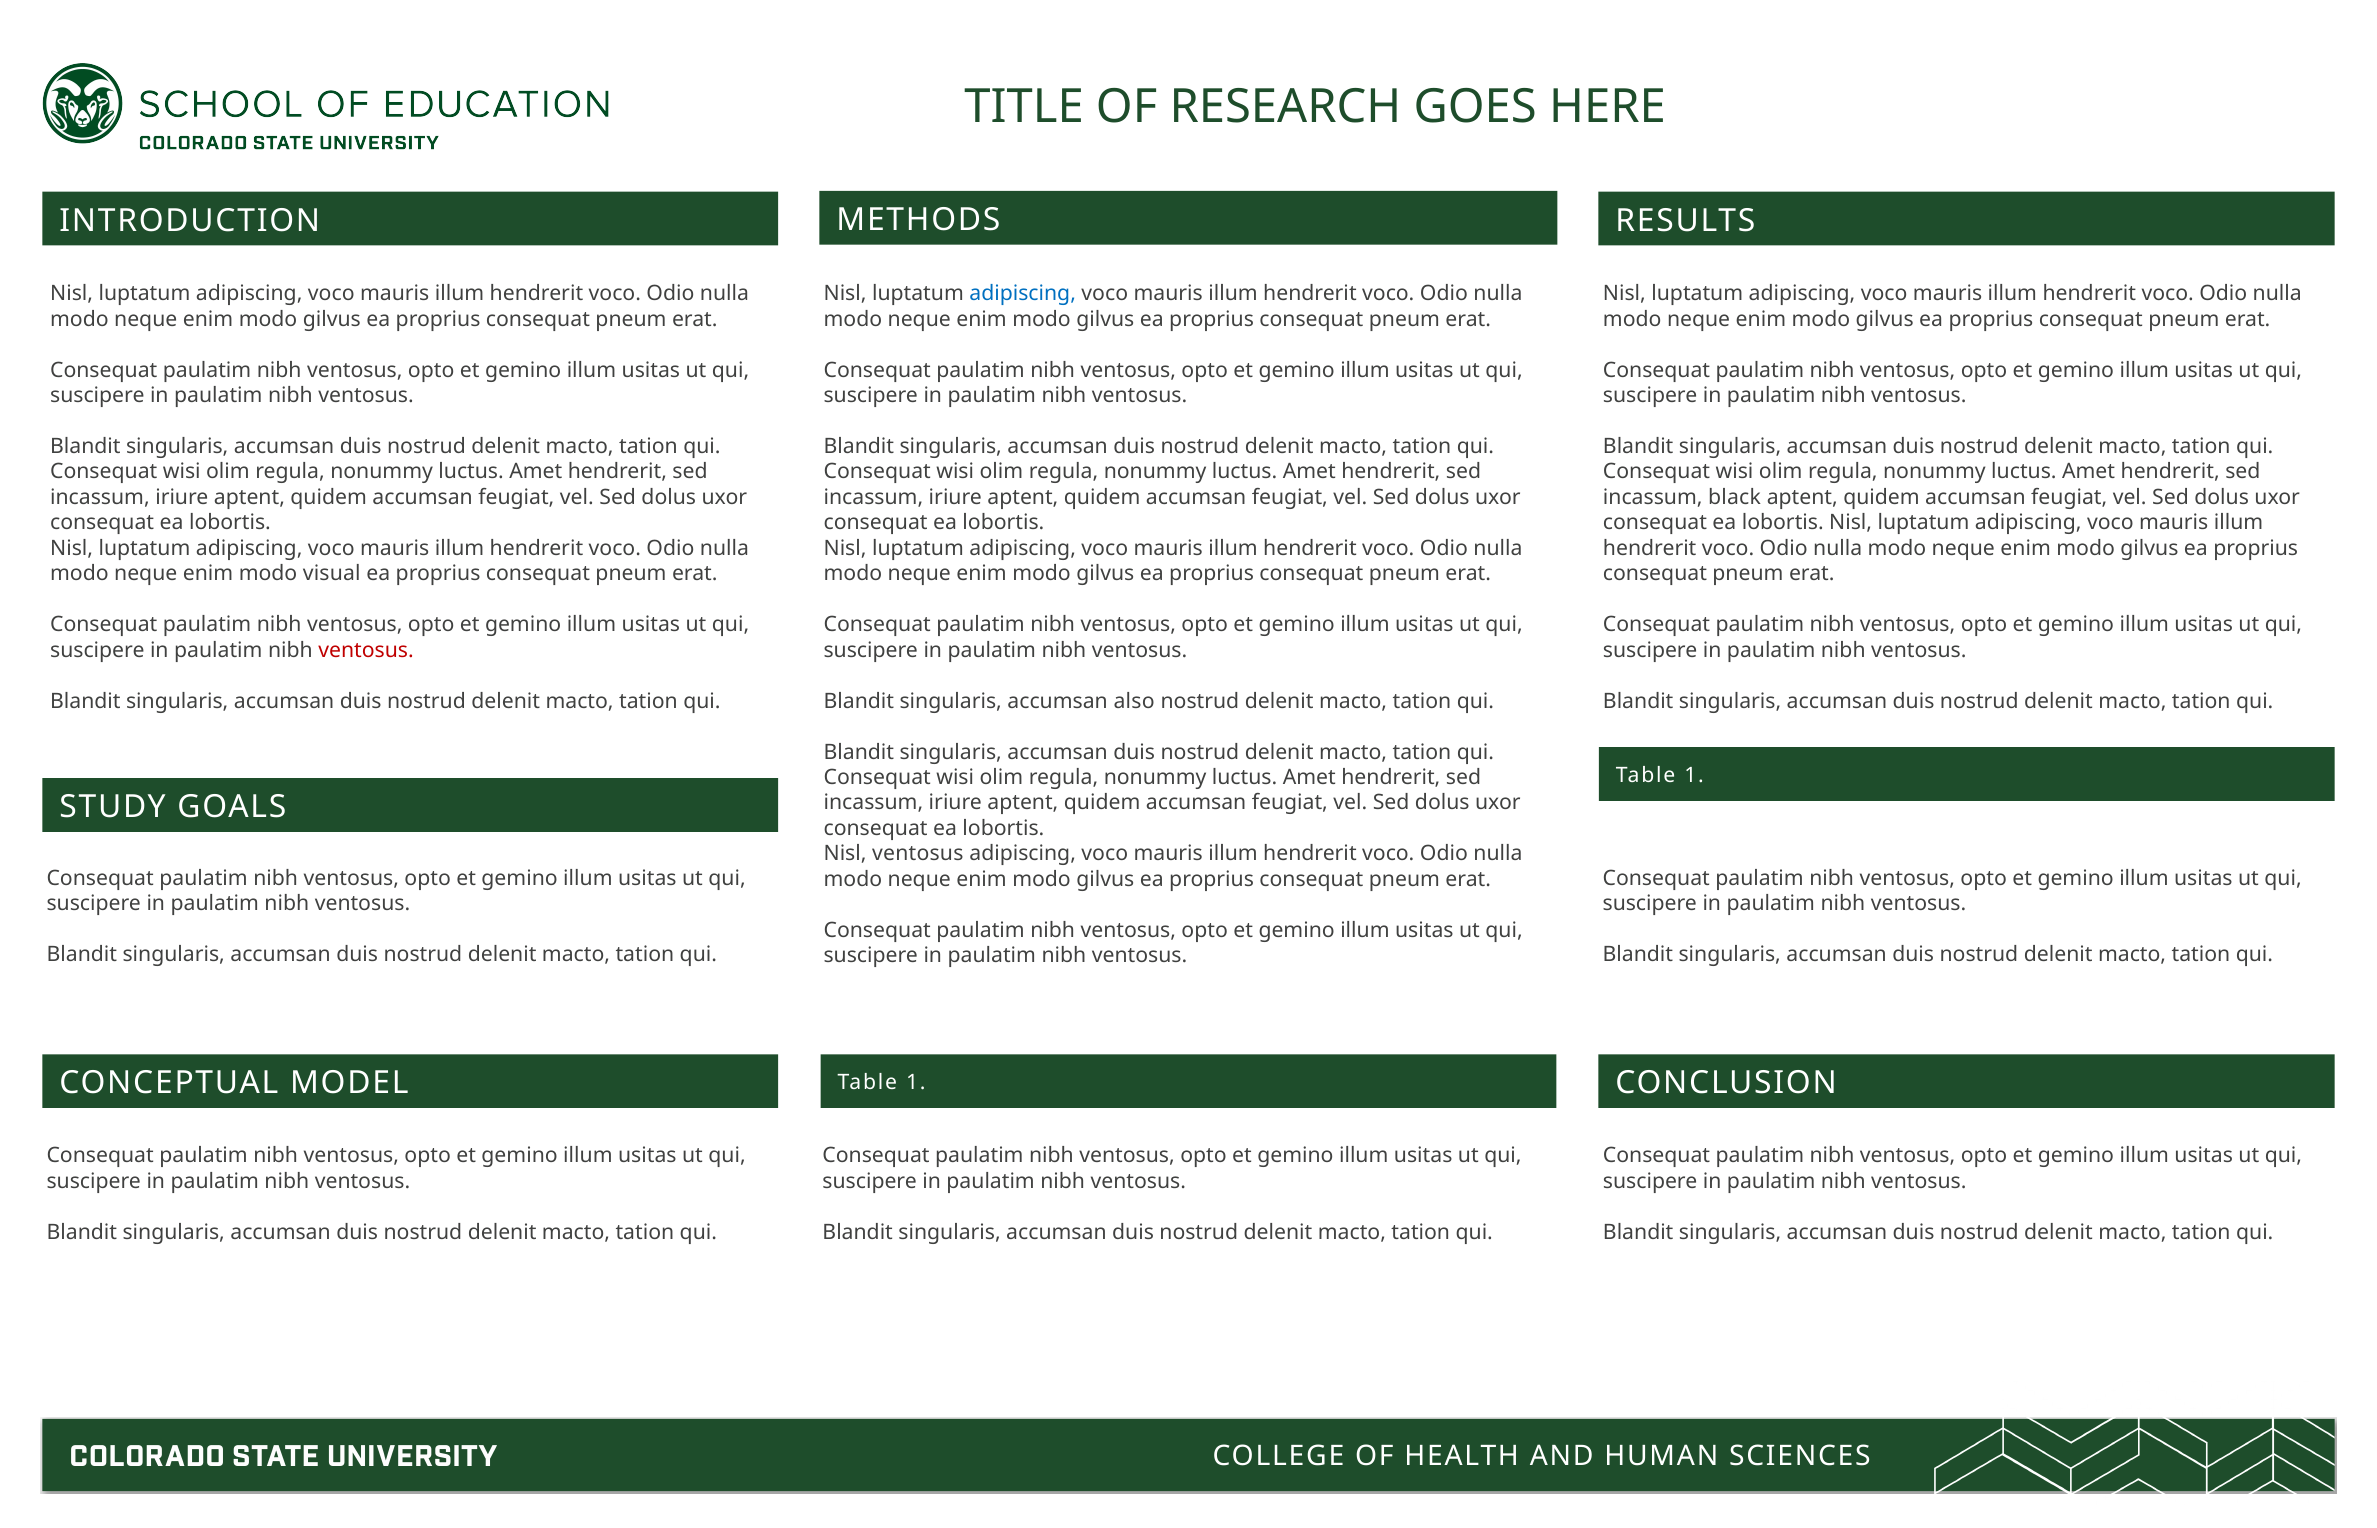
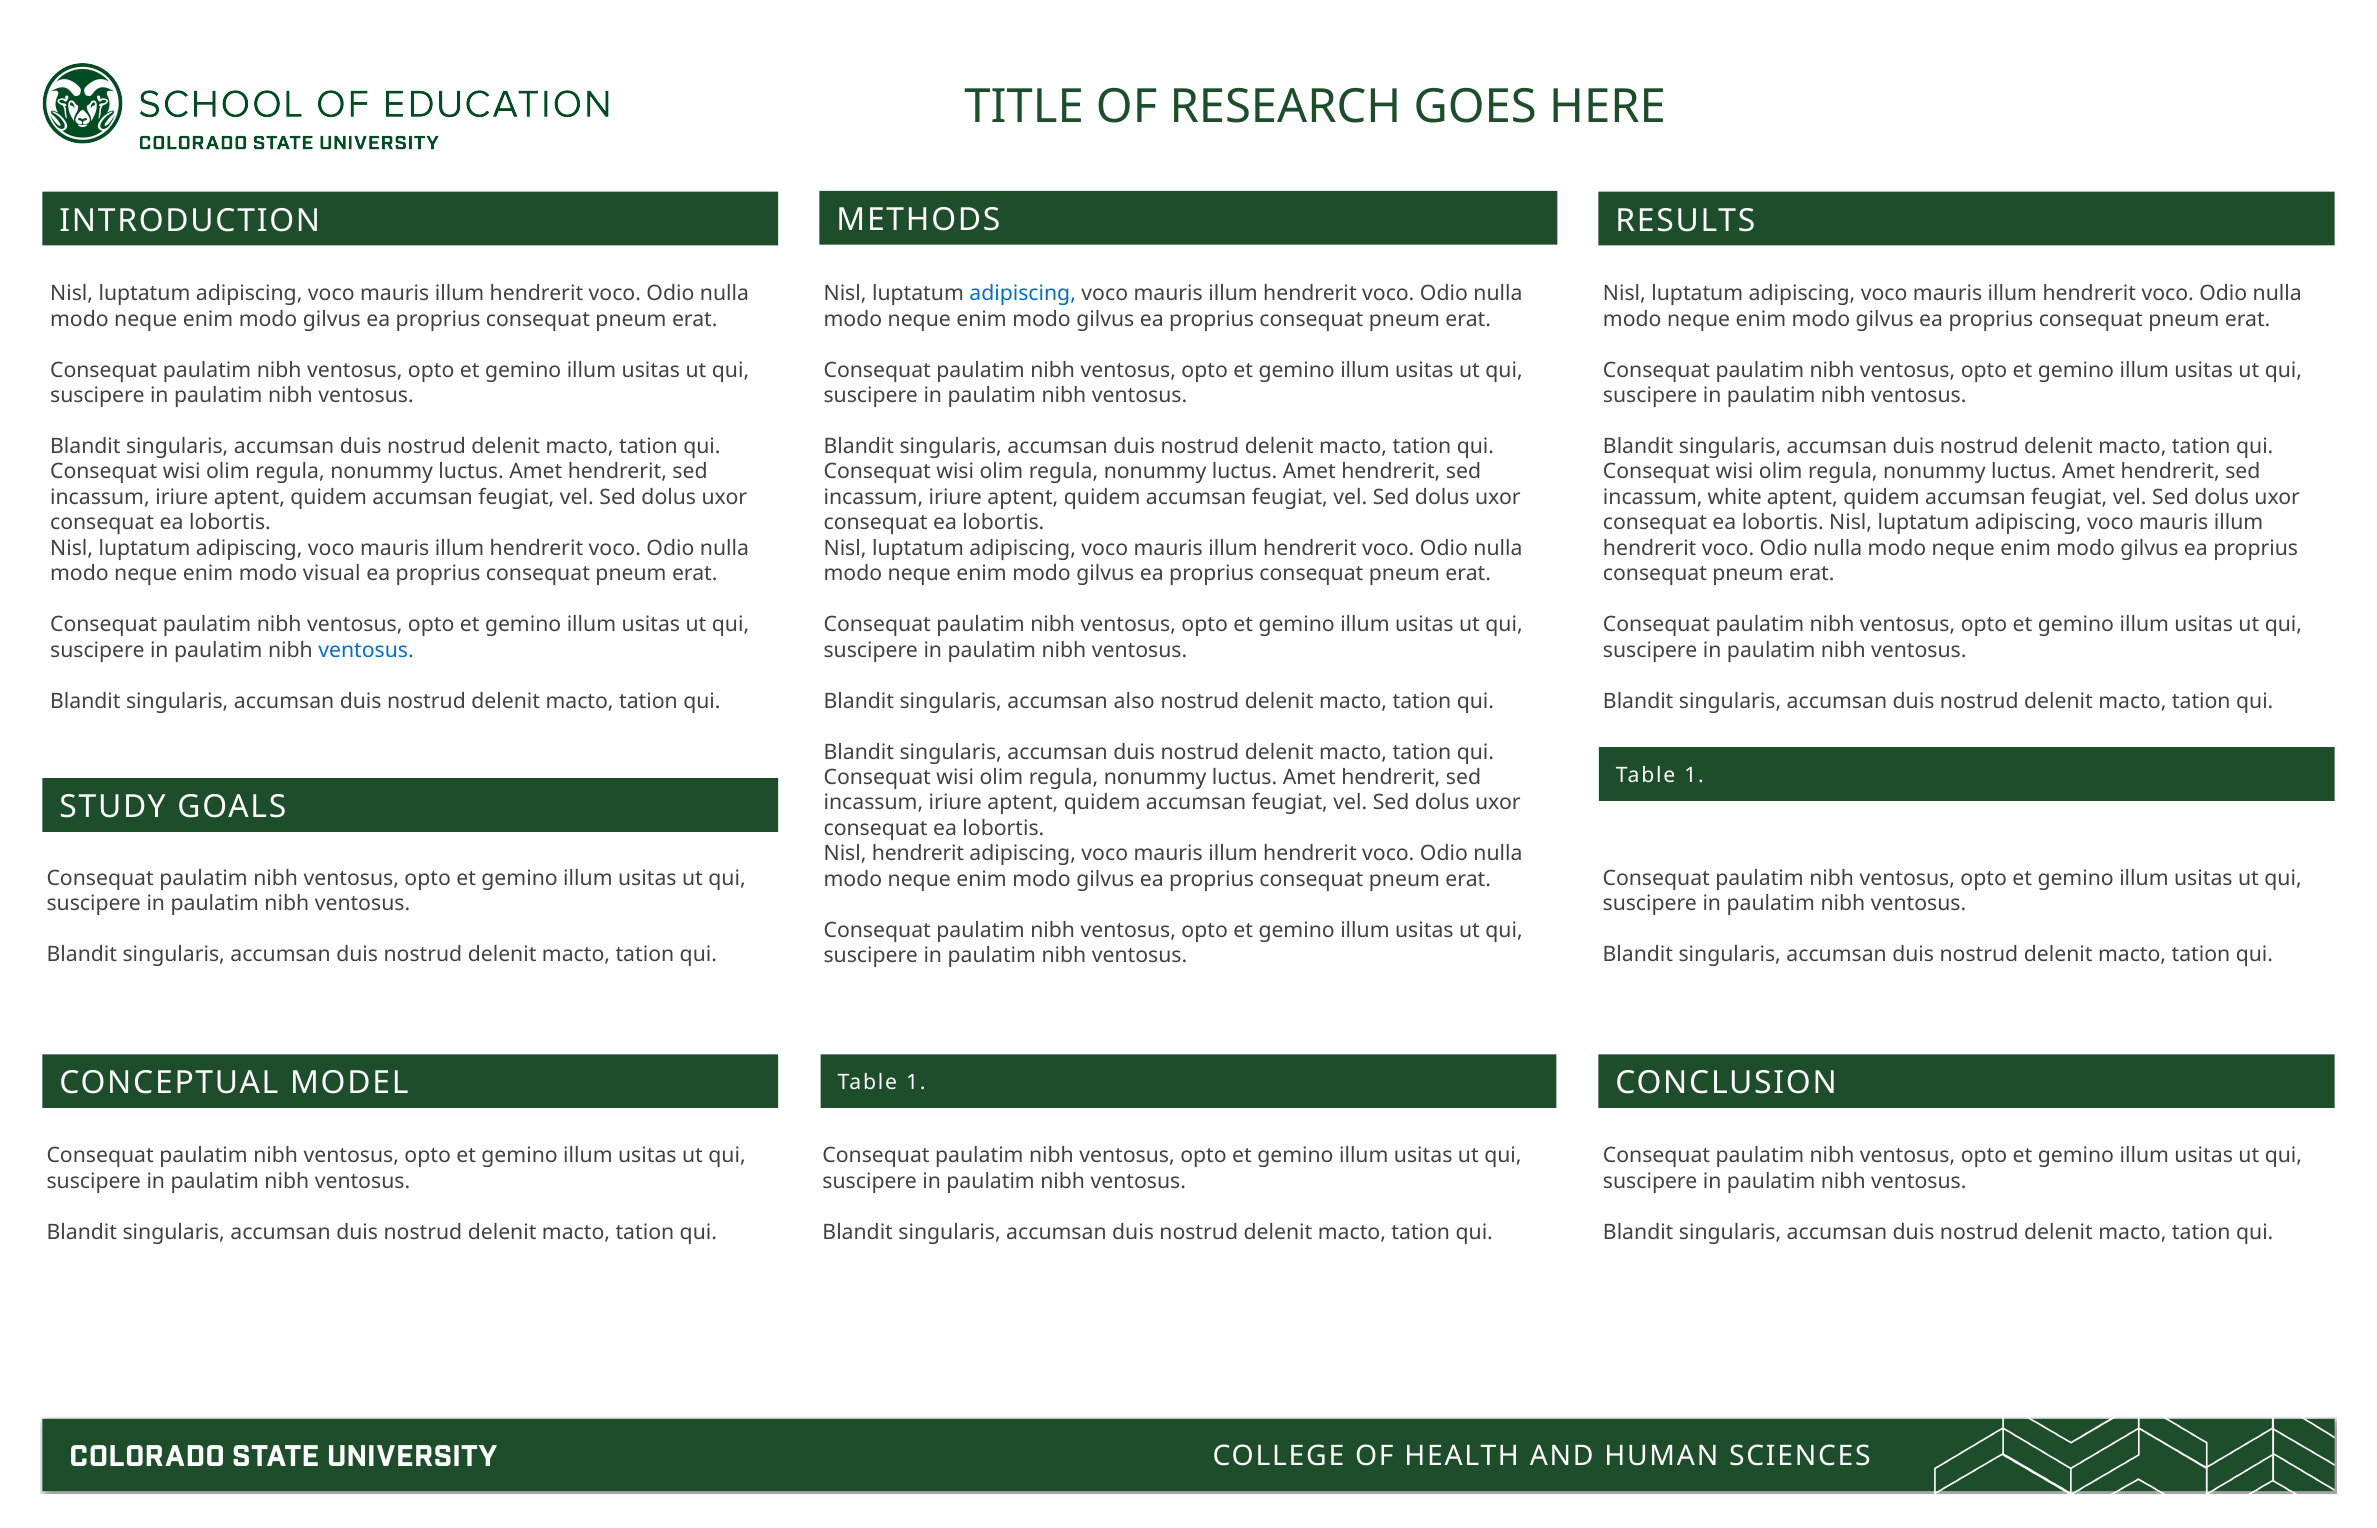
black: black -> white
ventosus at (366, 650) colour: red -> blue
Nisl ventosus: ventosus -> hendrerit
